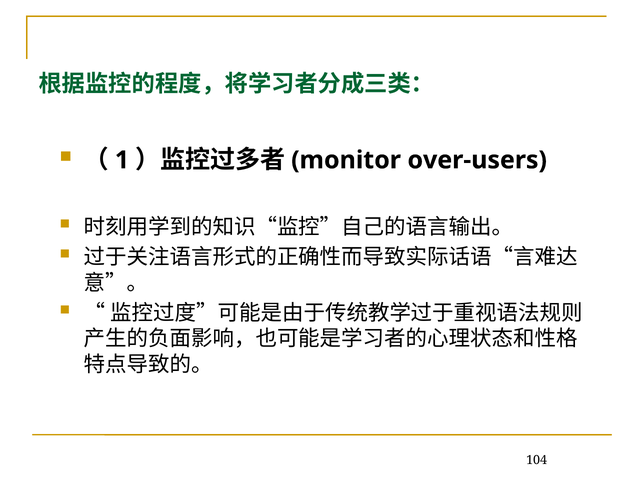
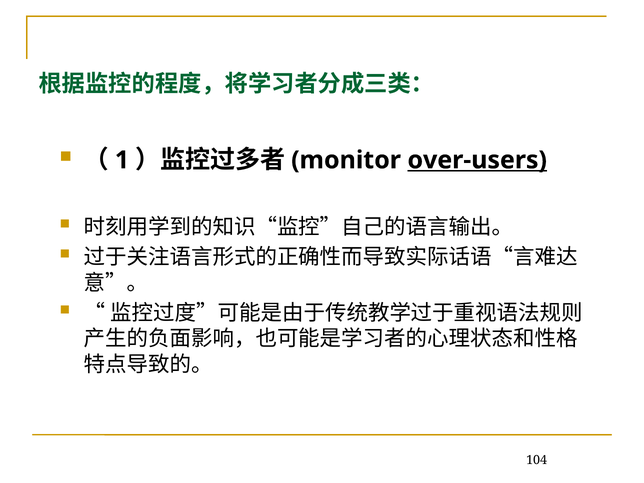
over-users underline: none -> present
